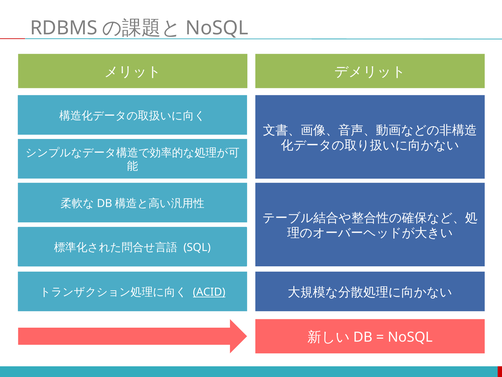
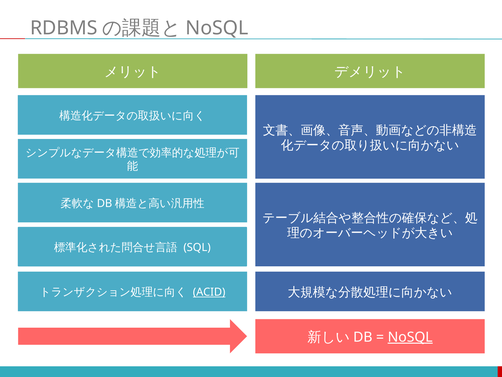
NoSQL at (410, 337) underline: none -> present
